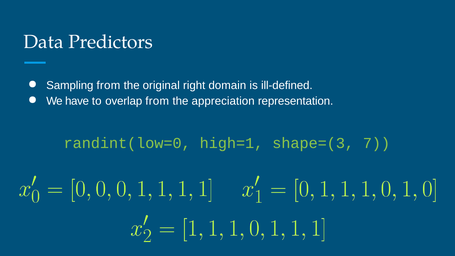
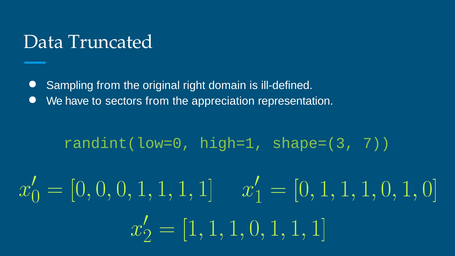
Predictors: Predictors -> Truncated
overlap: overlap -> sectors
